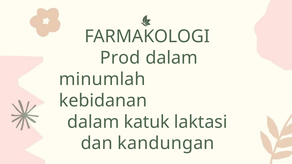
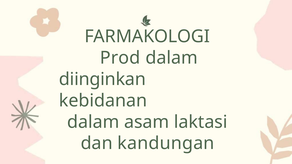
minumlah: minumlah -> diinginkan
katuk: katuk -> asam
